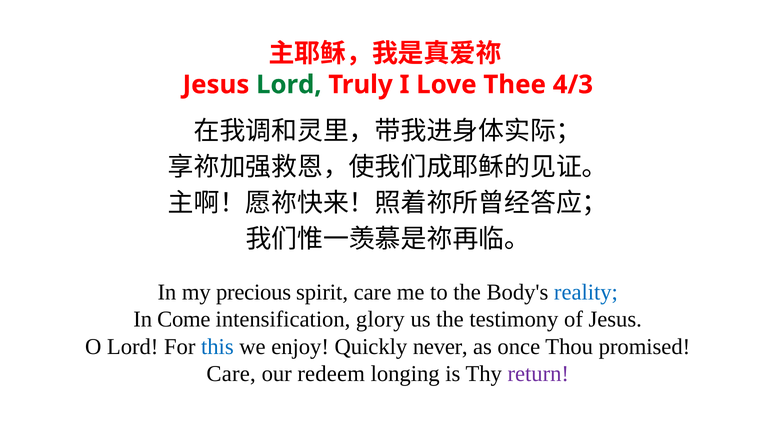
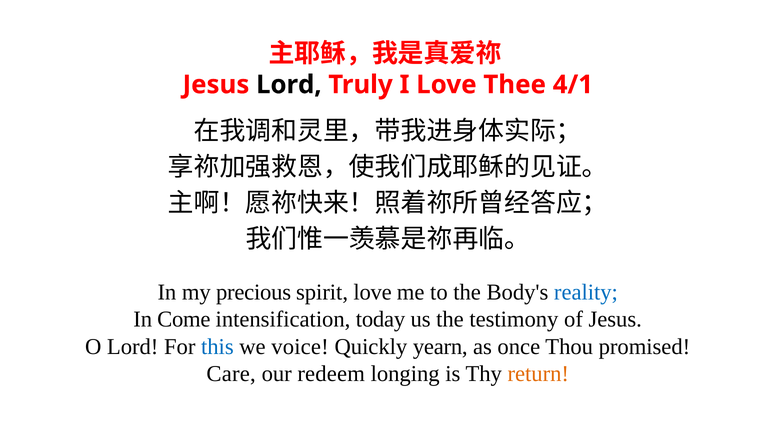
Lord at (289, 85) colour: green -> black
4/3: 4/3 -> 4/1
spirit care: care -> love
glory: glory -> today
enjoy: enjoy -> voice
never: never -> yearn
return colour: purple -> orange
